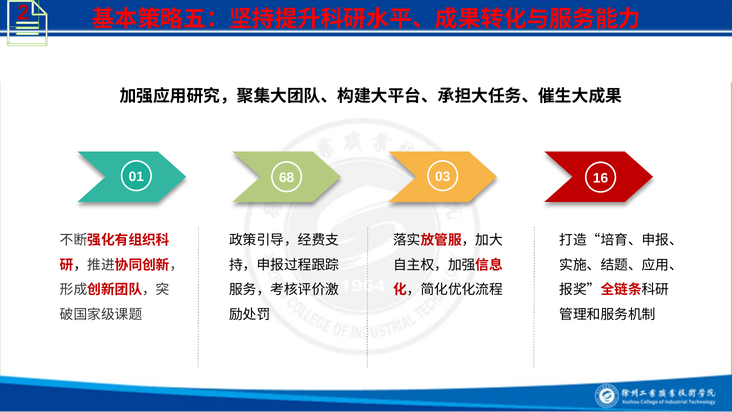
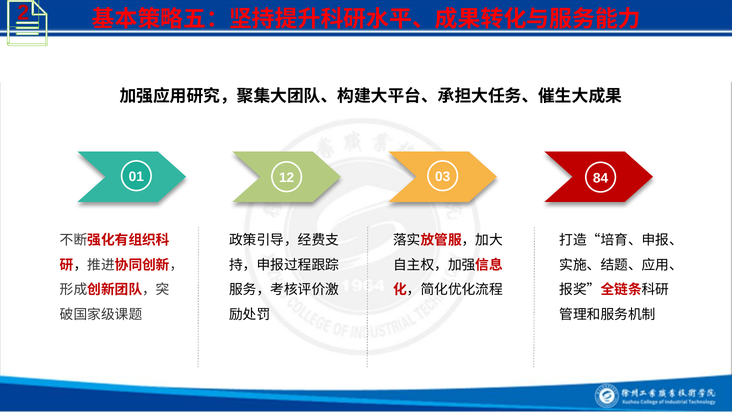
68: 68 -> 12
16: 16 -> 84
